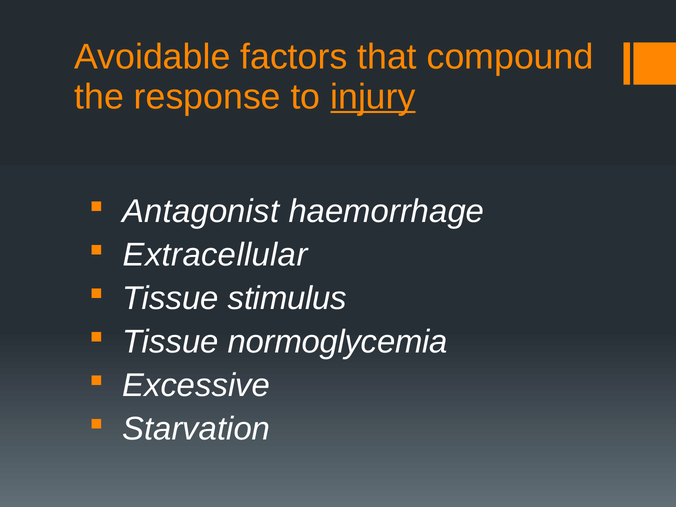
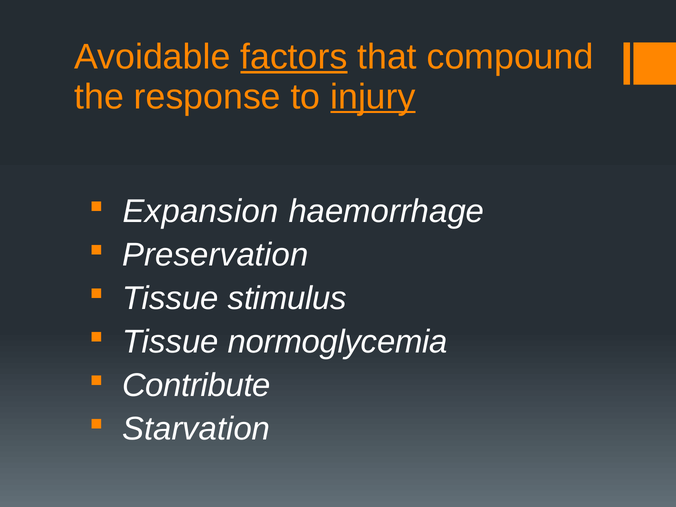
factors underline: none -> present
Antagonist: Antagonist -> Expansion
Extracellular: Extracellular -> Preservation
Excessive: Excessive -> Contribute
